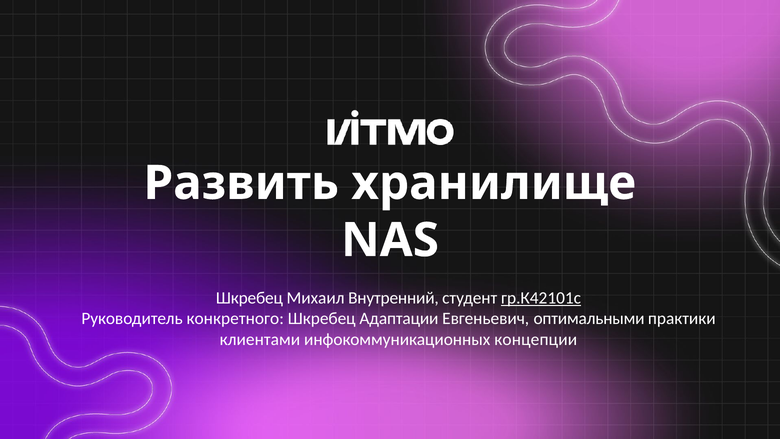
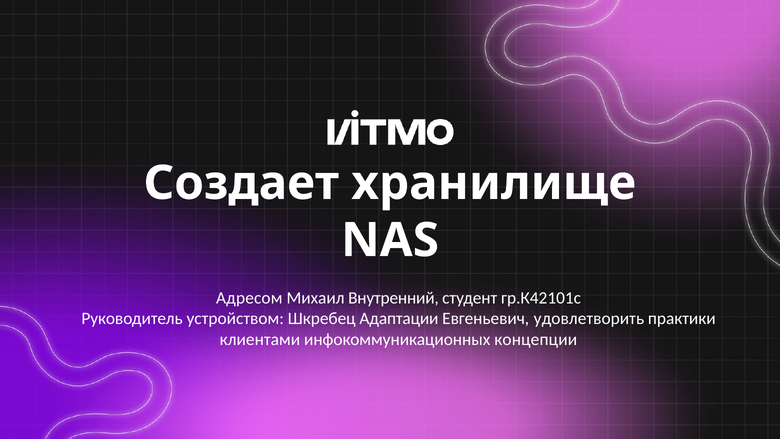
Развить: Развить -> Создает
Шкребец at (249, 298): Шкребец -> Адресом
гр.К42101с underline: present -> none
конкретного: конкретного -> устройством
оптимальными: оптимальными -> удовлетворить
